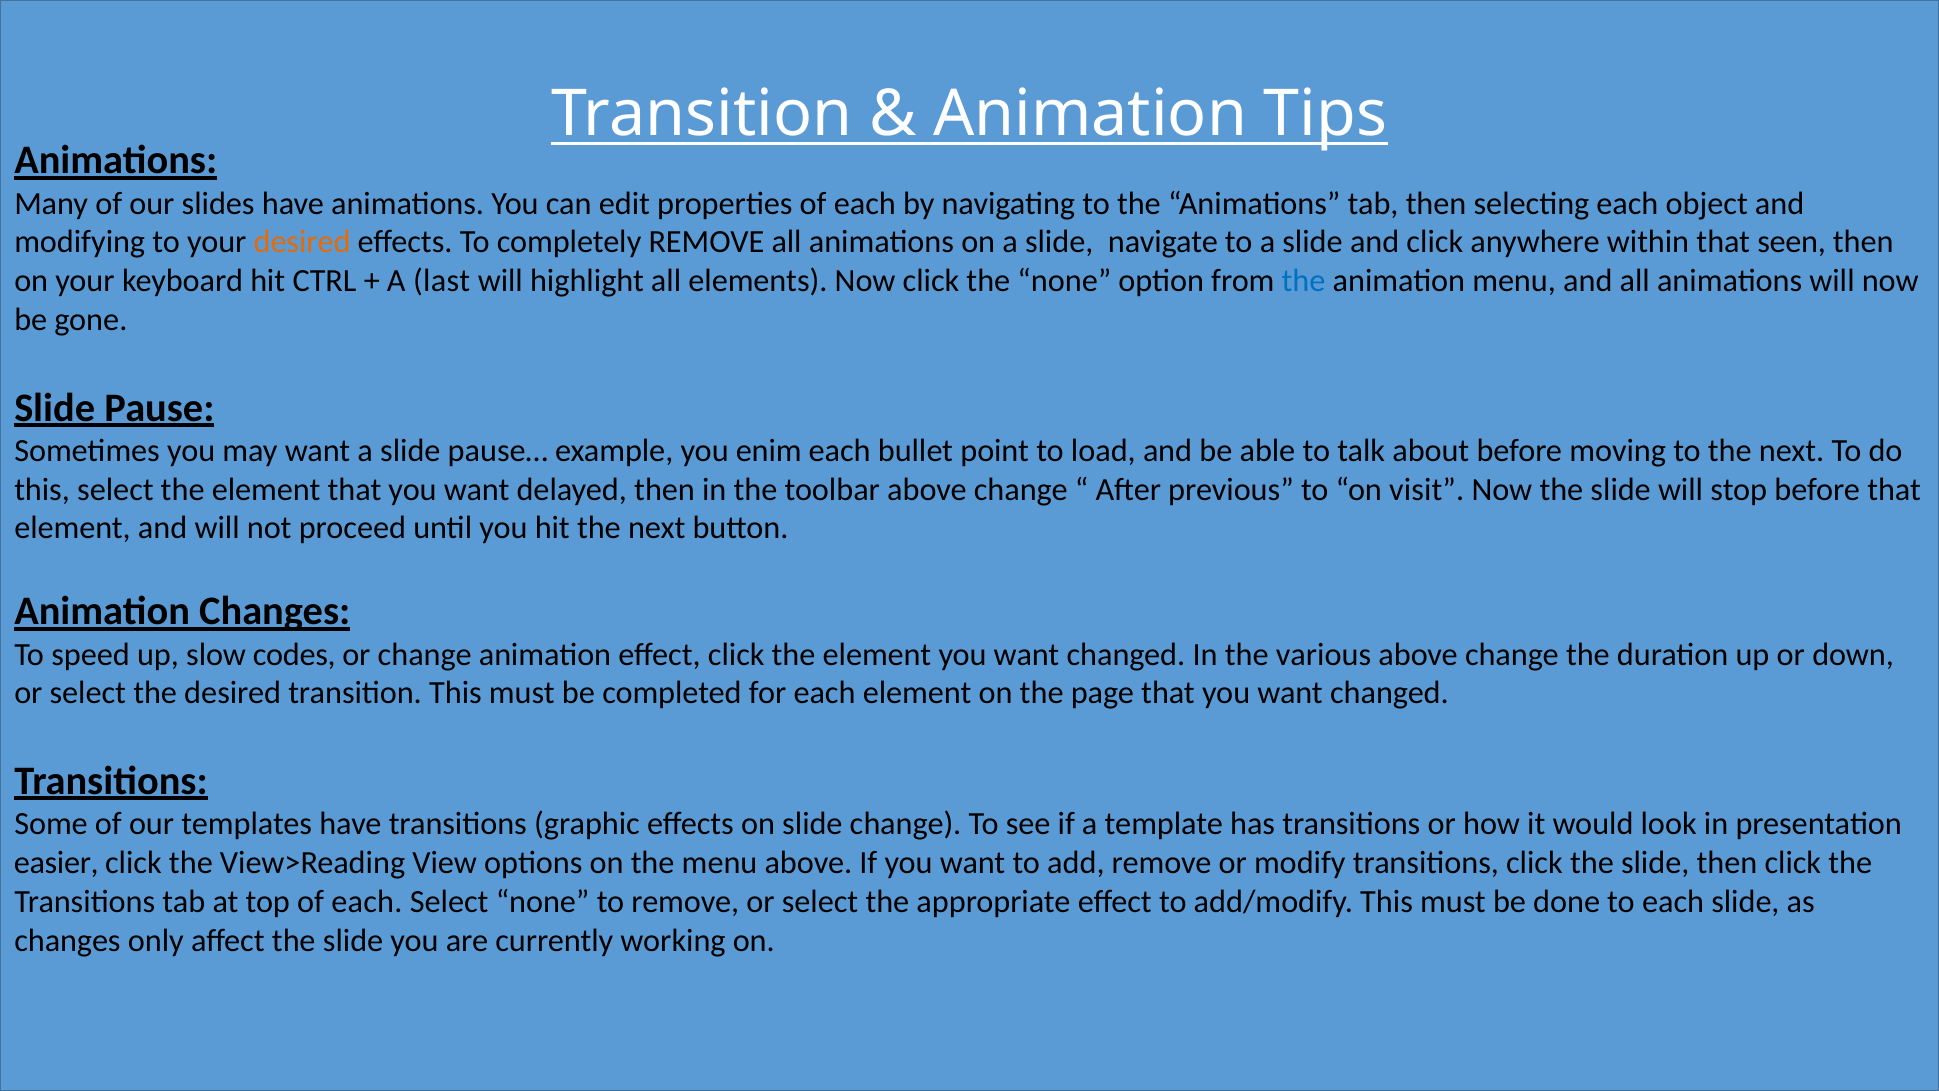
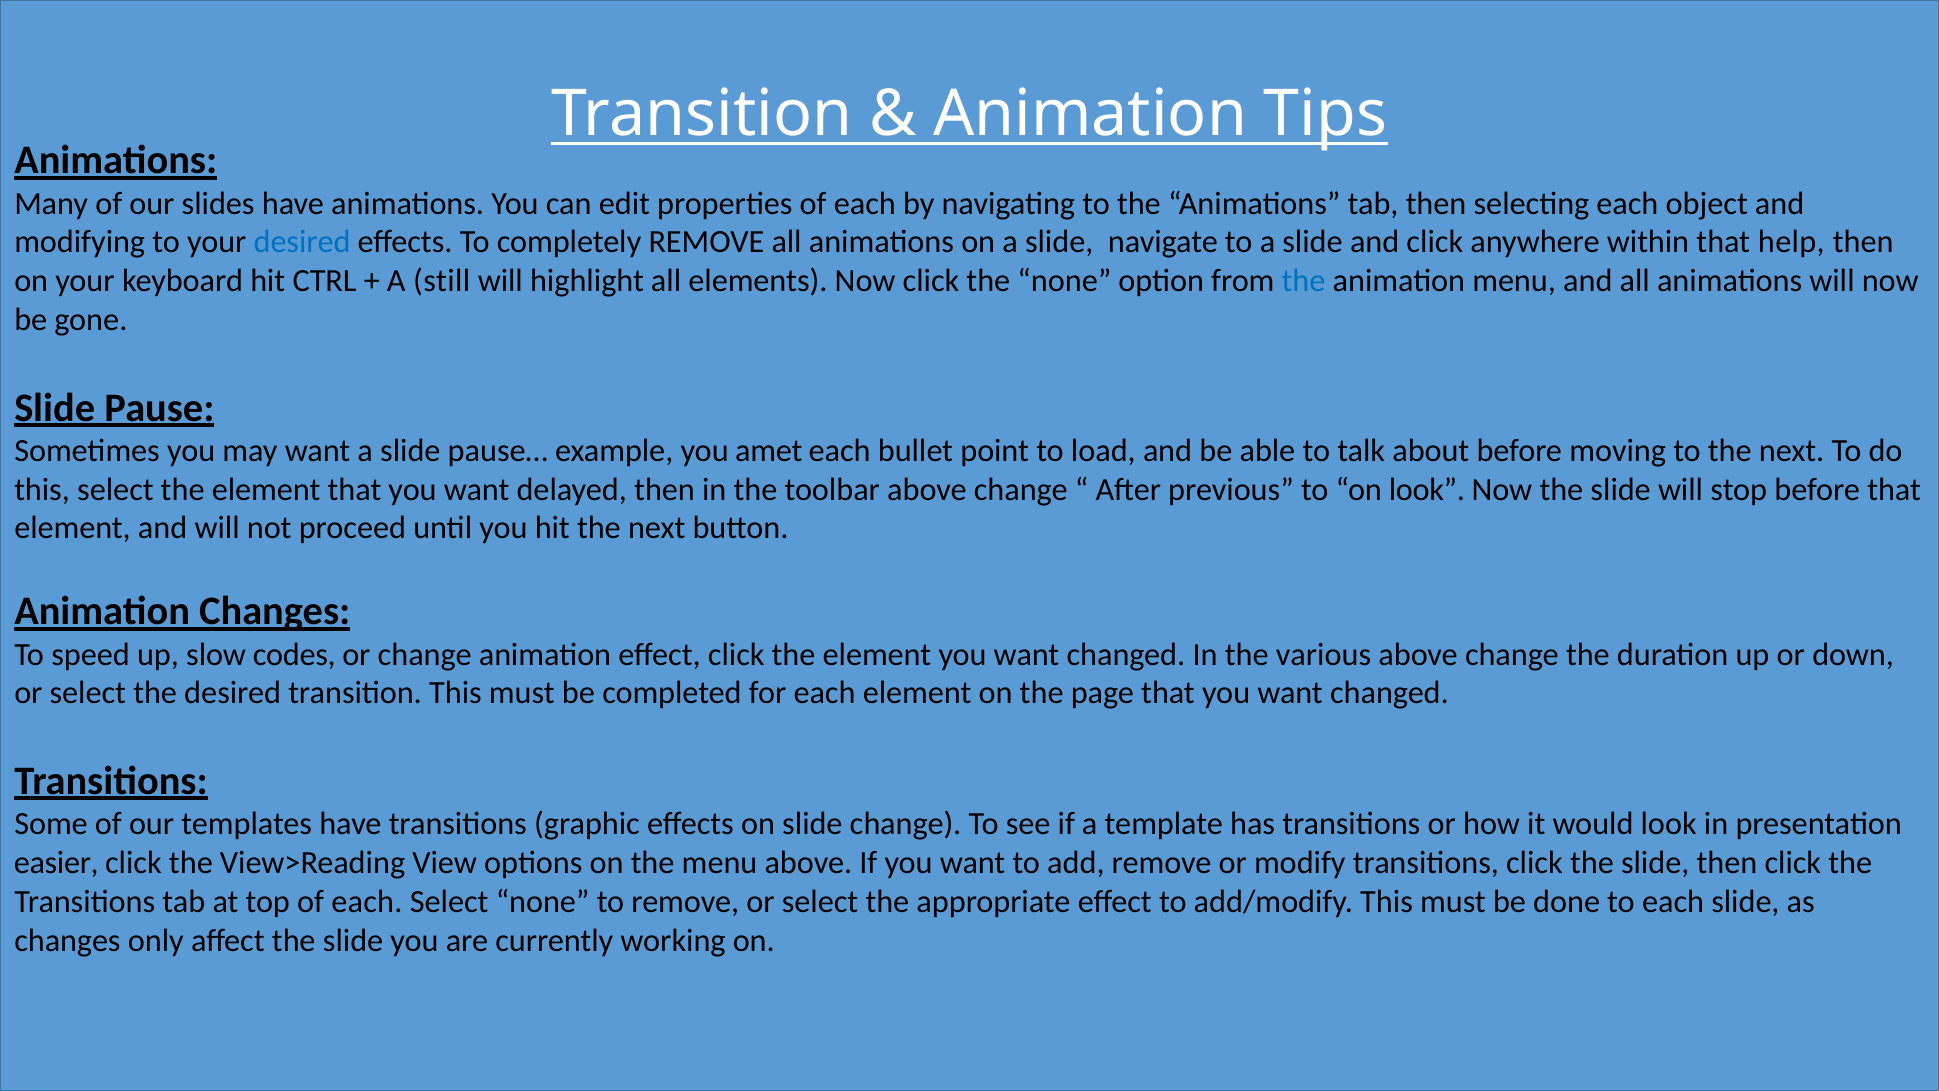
desired at (302, 242) colour: orange -> blue
seen: seen -> help
last: last -> still
enim: enim -> amet
on visit: visit -> look
